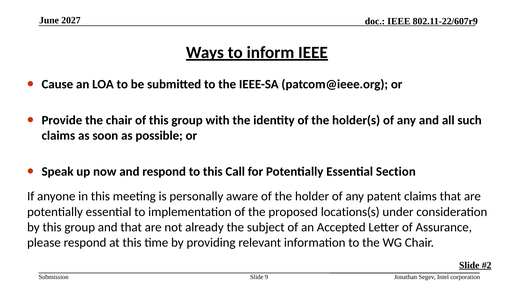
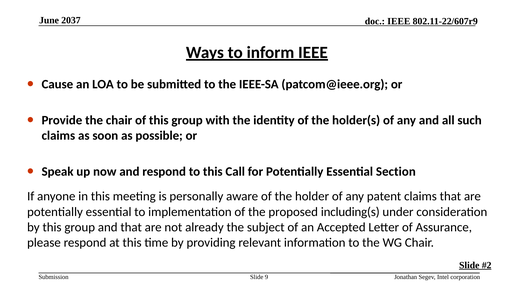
2027: 2027 -> 2037
locations(s: locations(s -> including(s
